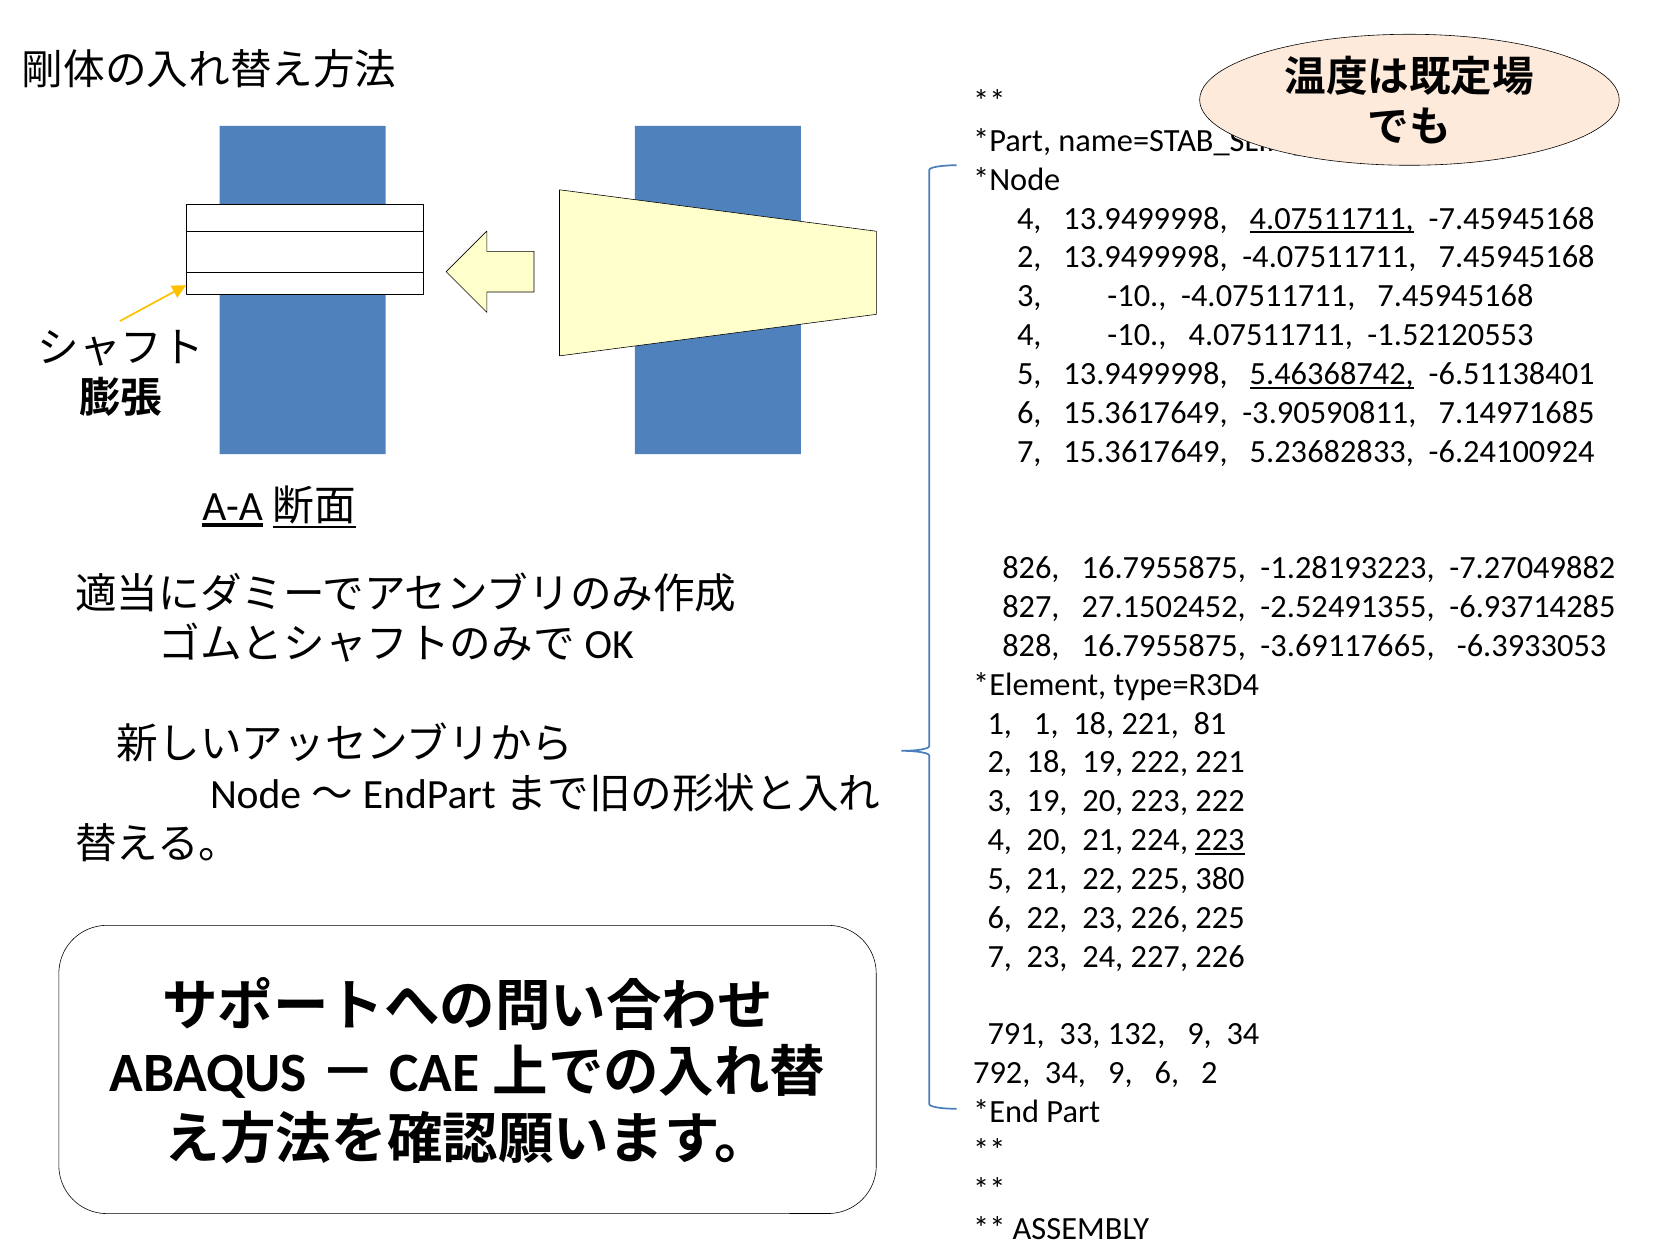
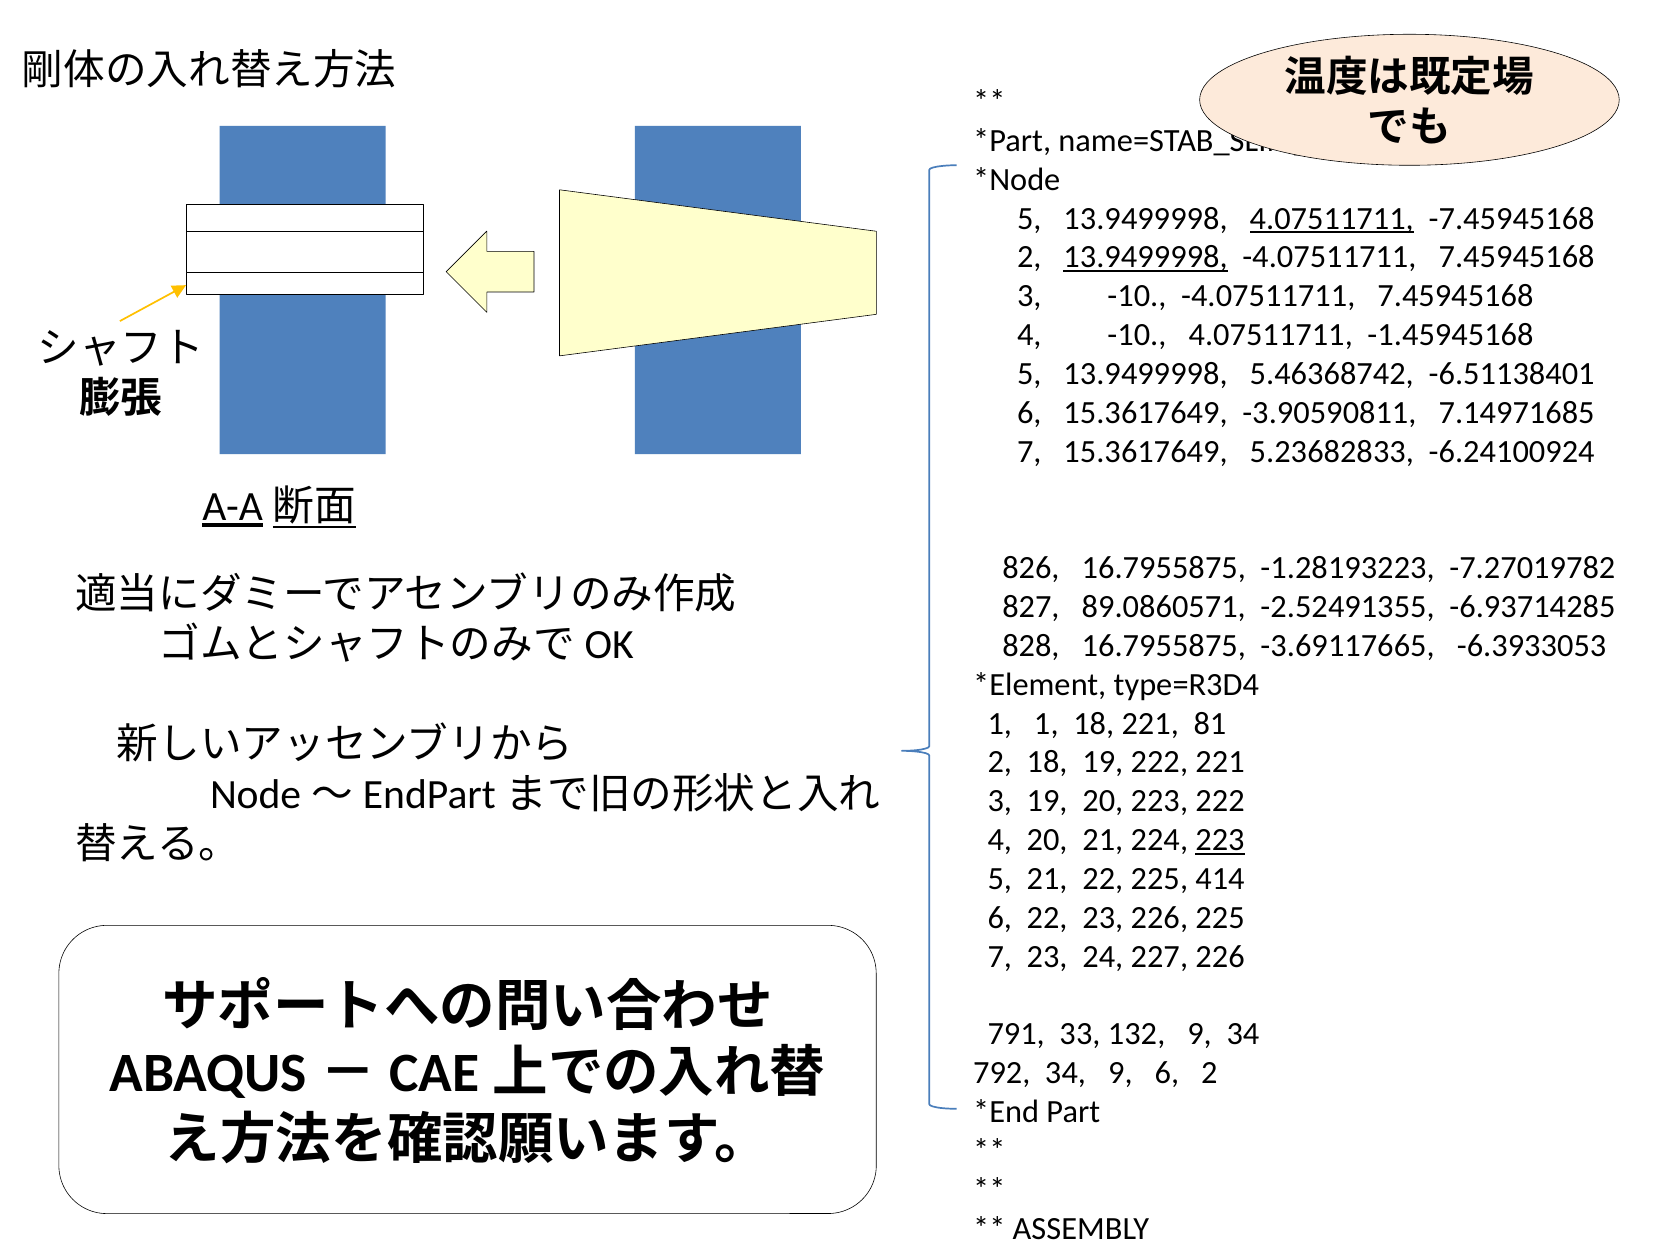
4 at (1029, 218): 4 -> 5
13.9499998 at (1146, 257) underline: none -> present
-1.52120553: -1.52120553 -> -1.45945168
5.46368742 underline: present -> none
-7.27049882: -7.27049882 -> -7.27019782
27.1502452: 27.1502452 -> 89.0860571
380: 380 -> 414
